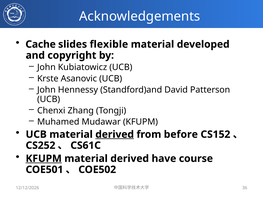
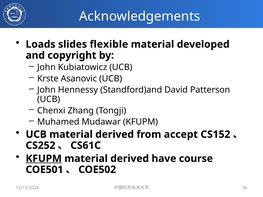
Cache: Cache -> Loads
derived at (115, 135) underline: present -> none
before: before -> accept
